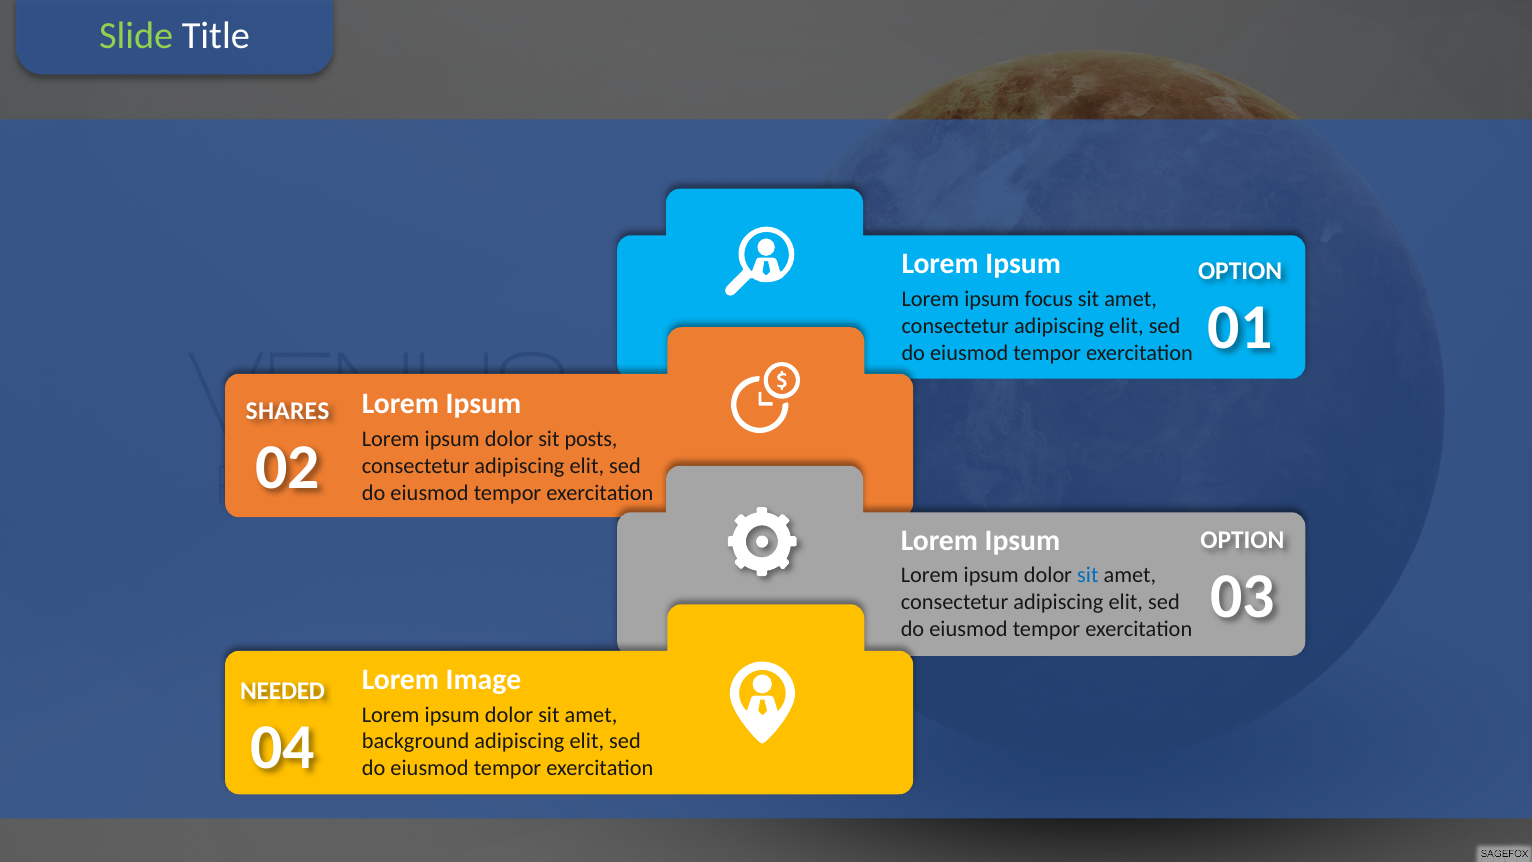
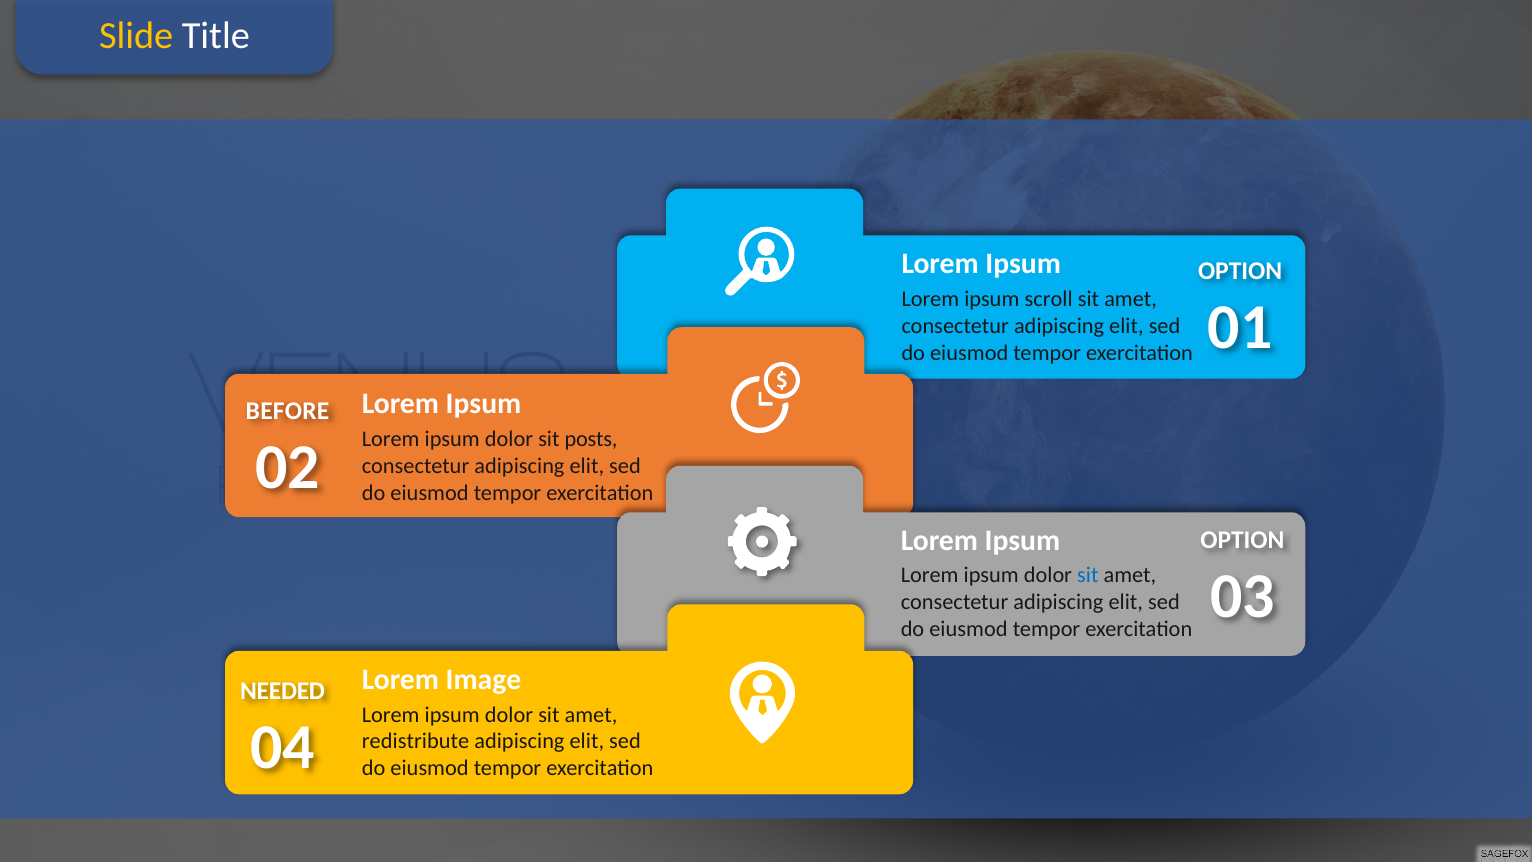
Slide colour: light green -> yellow
focus: focus -> scroll
SHARES: SHARES -> BEFORE
background: background -> redistribute
